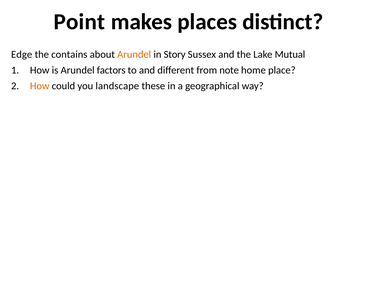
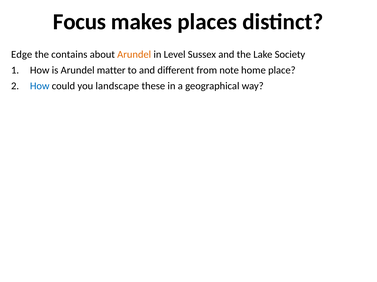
Point: Point -> Focus
Story: Story -> Level
Mutual: Mutual -> Society
factors: factors -> matter
How at (40, 86) colour: orange -> blue
